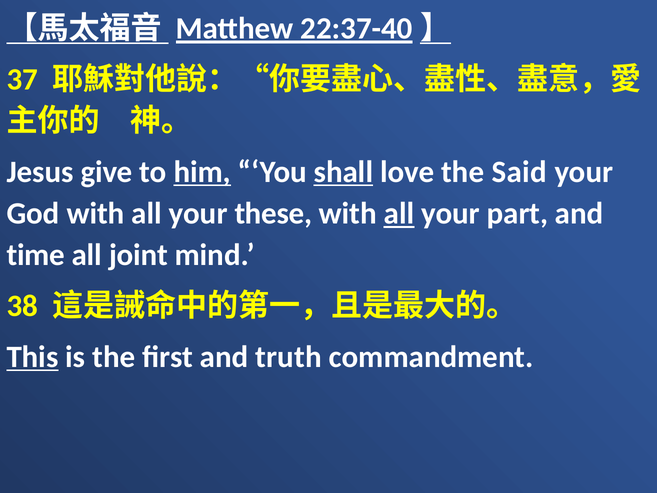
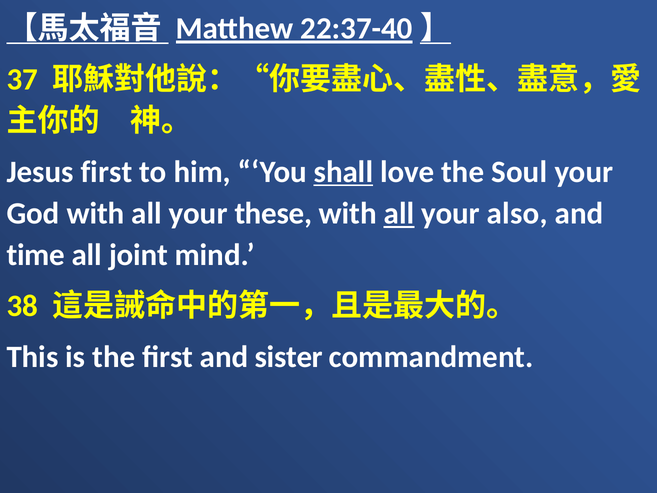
Jesus give: give -> first
him underline: present -> none
Said: Said -> Soul
part: part -> also
This underline: present -> none
truth: truth -> sister
